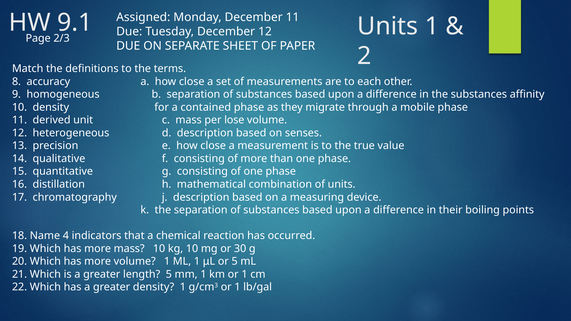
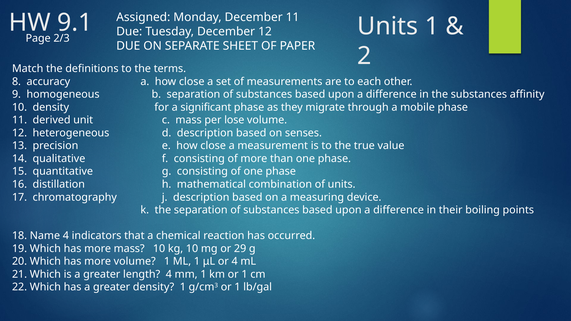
contained: contained -> significant
30: 30 -> 29
or 5: 5 -> 4
length 5: 5 -> 4
